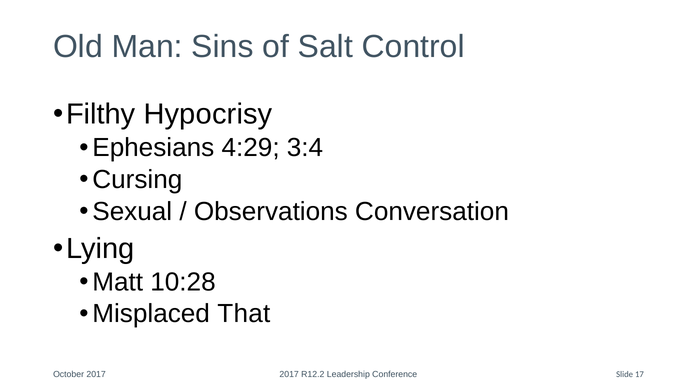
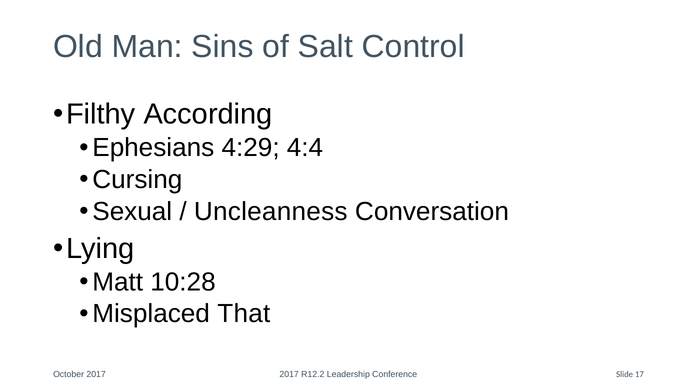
Hypocrisy: Hypocrisy -> According
3:4: 3:4 -> 4:4
Observations: Observations -> Uncleanness
